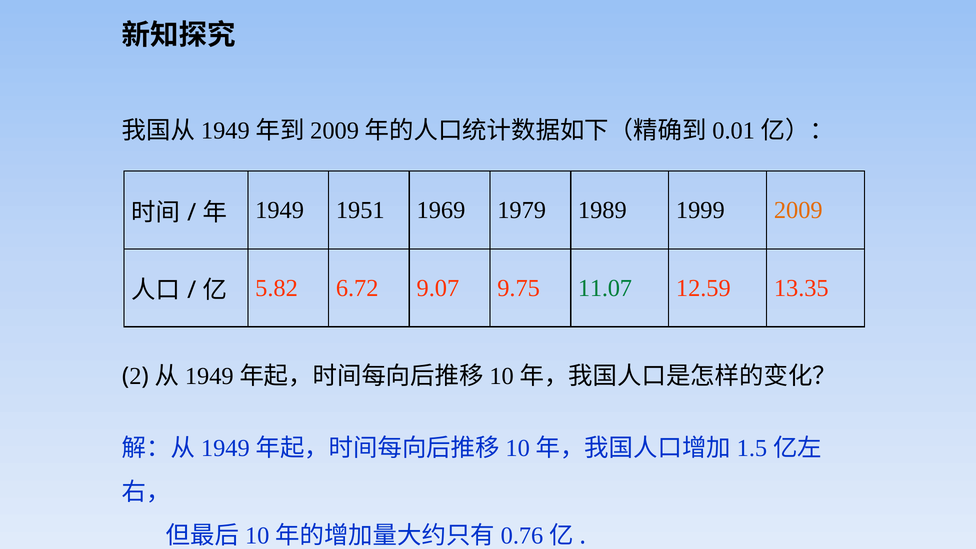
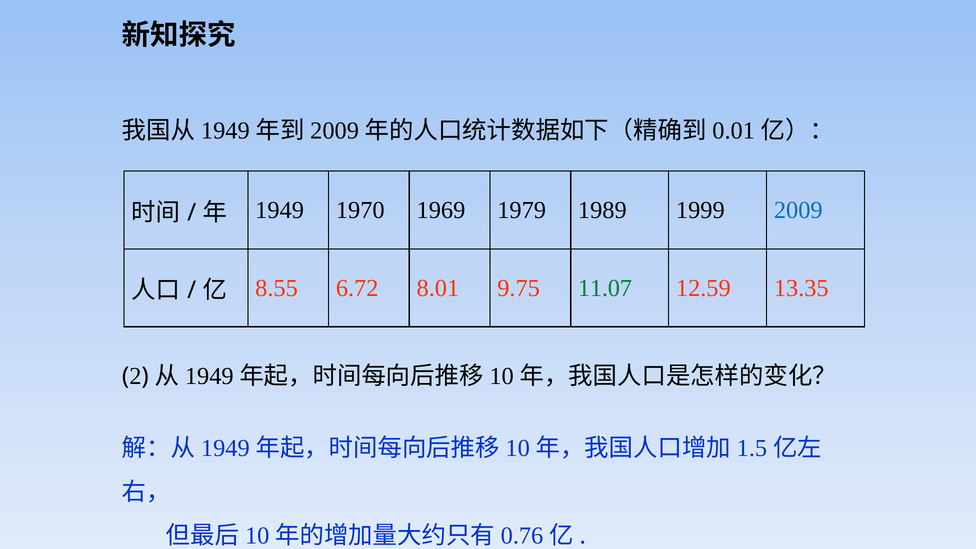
1951: 1951 -> 1970
2009 colour: orange -> blue
5.82: 5.82 -> 8.55
9.07: 9.07 -> 8.01
